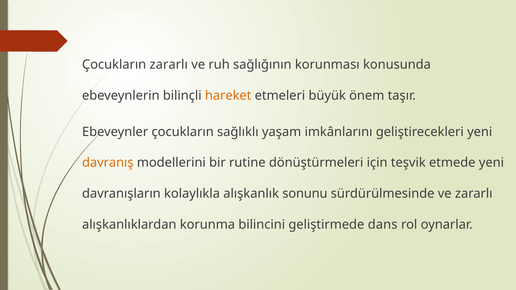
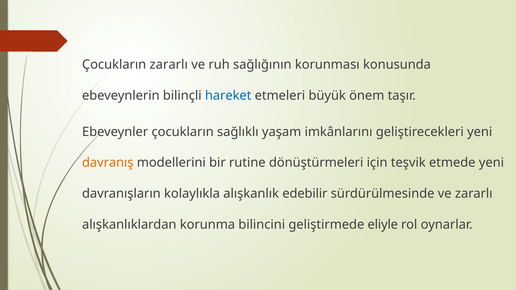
hareket colour: orange -> blue
sonunu: sonunu -> edebilir
dans: dans -> eliyle
